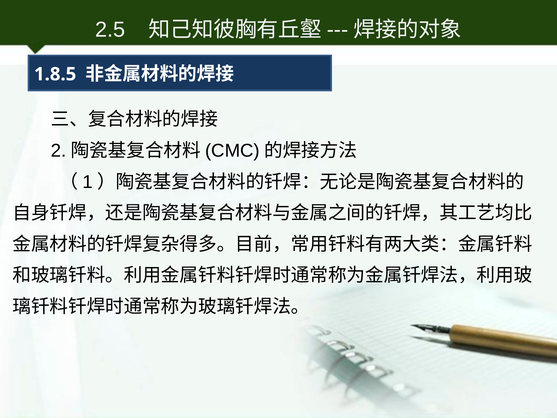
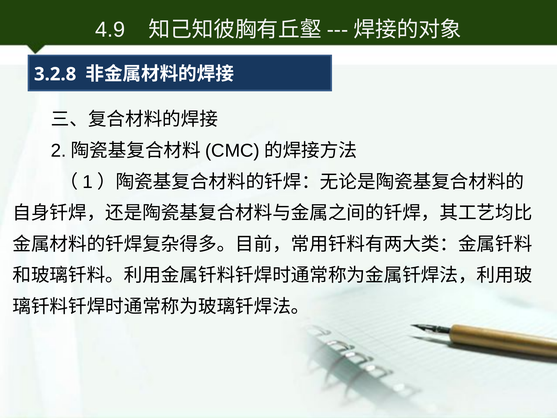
2.5: 2.5 -> 4.9
1.8.5: 1.8.5 -> 3.2.8
